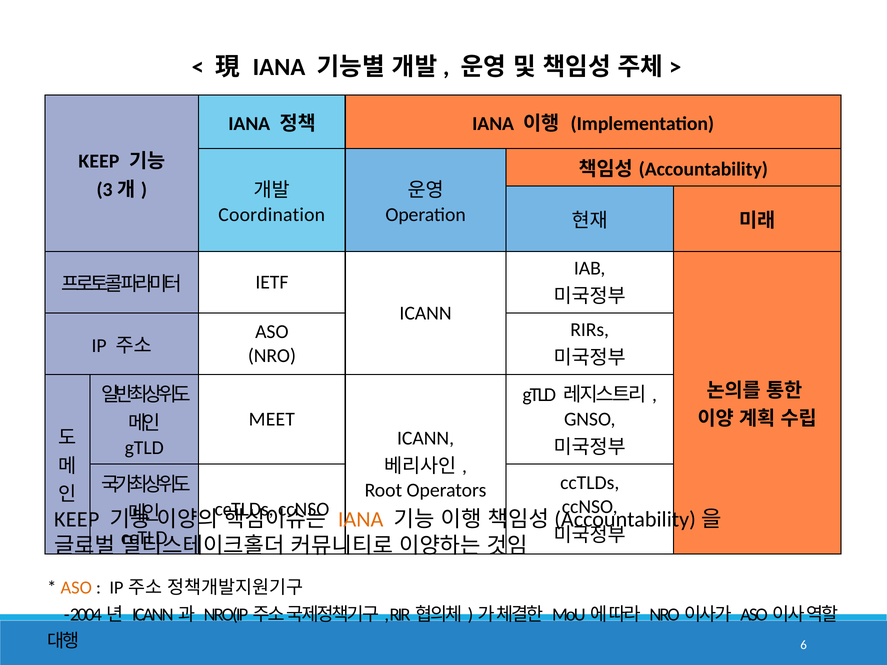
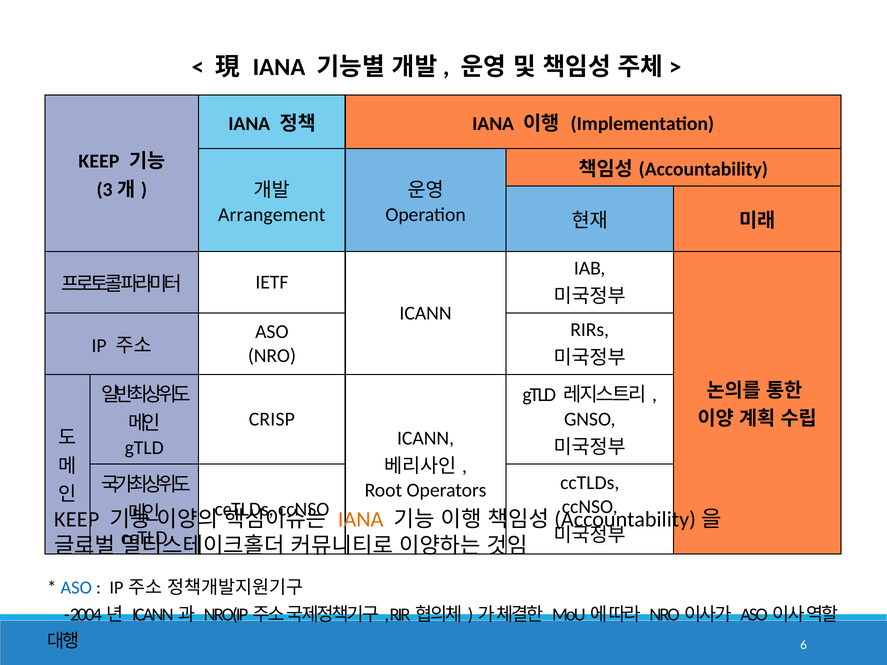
Coordination: Coordination -> Arrangement
MEET: MEET -> CRISP
ASO at (76, 588) colour: orange -> blue
